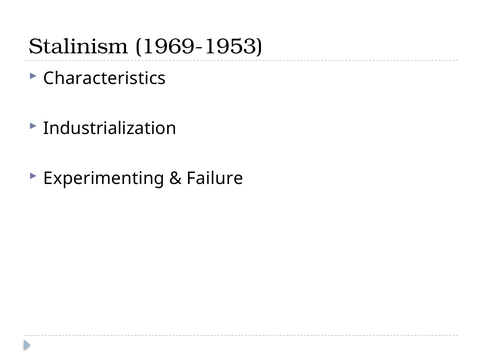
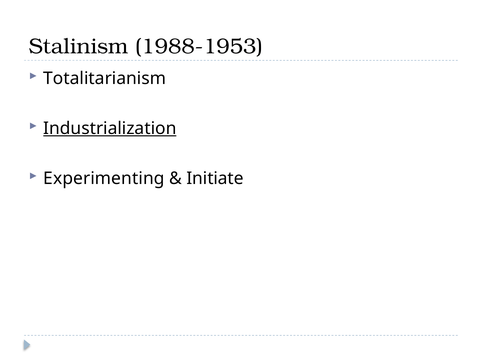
1969-1953: 1969-1953 -> 1988-1953
Characteristics: Characteristics -> Totalitarianism
Industrialization underline: none -> present
Failure: Failure -> Initiate
